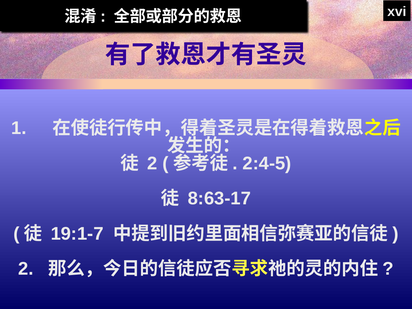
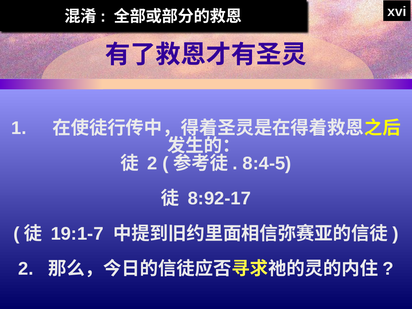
2:4-5: 2:4-5 -> 8:4-5
8:63-17: 8:63-17 -> 8:92-17
